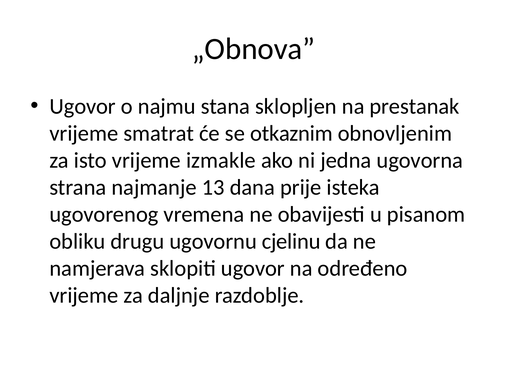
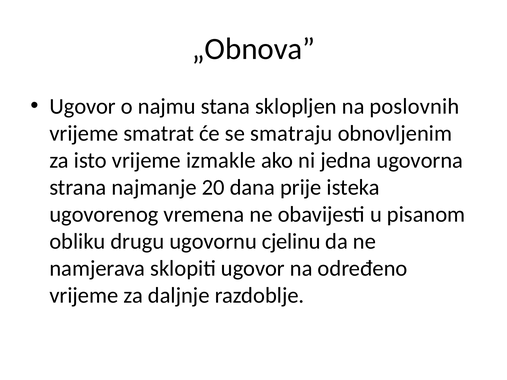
prestanak: prestanak -> poslovnih
otkaznim: otkaznim -> smatraju
13: 13 -> 20
